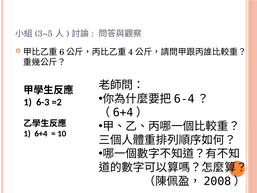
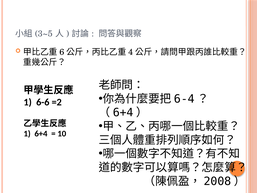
6-3: 6-3 -> 6-6
